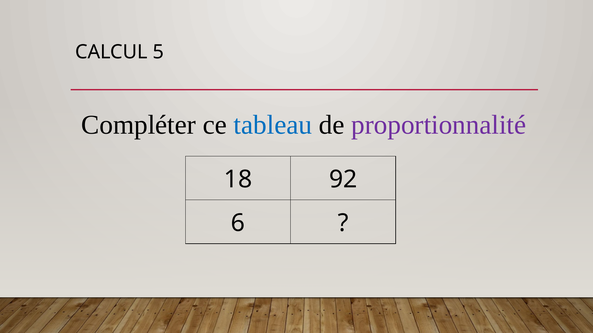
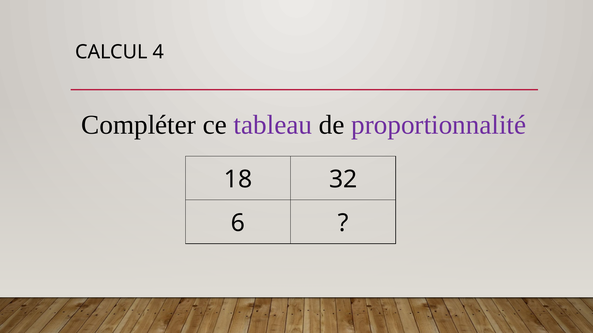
5: 5 -> 4
tableau colour: blue -> purple
92: 92 -> 32
